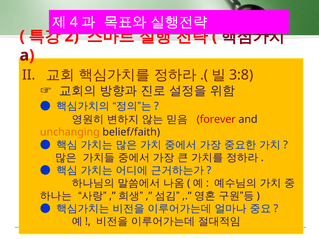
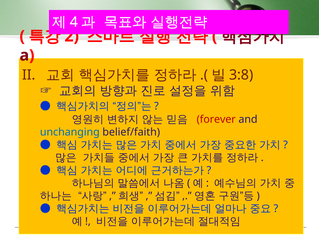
unchanging colour: orange -> blue
